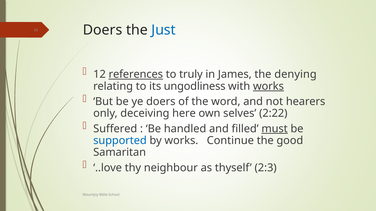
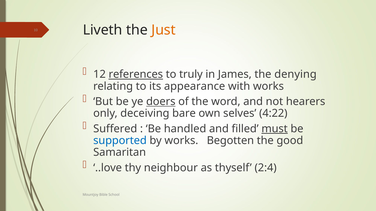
Doers at (103, 30): Doers -> Liveth
Just colour: blue -> orange
ungodliness: ungodliness -> appearance
works at (268, 86) underline: present -> none
doers at (161, 102) underline: none -> present
here: here -> bare
2:22: 2:22 -> 4:22
Continue: Continue -> Begotten
2:3: 2:3 -> 2:4
